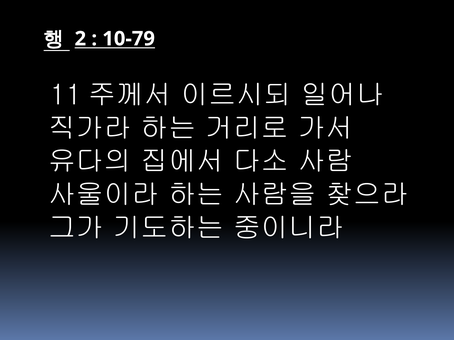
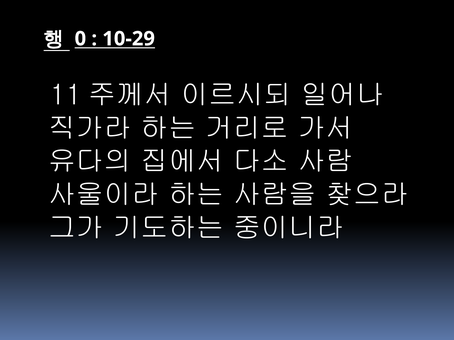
2: 2 -> 0
10-79: 10-79 -> 10-29
